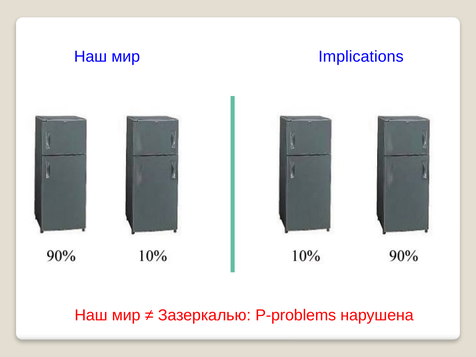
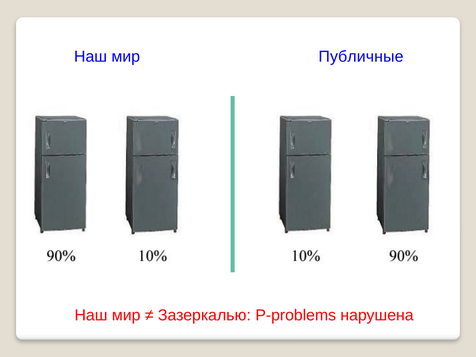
Implications: Implications -> Публичные
